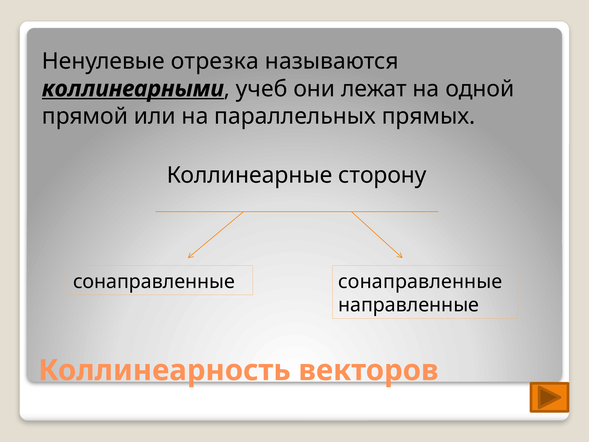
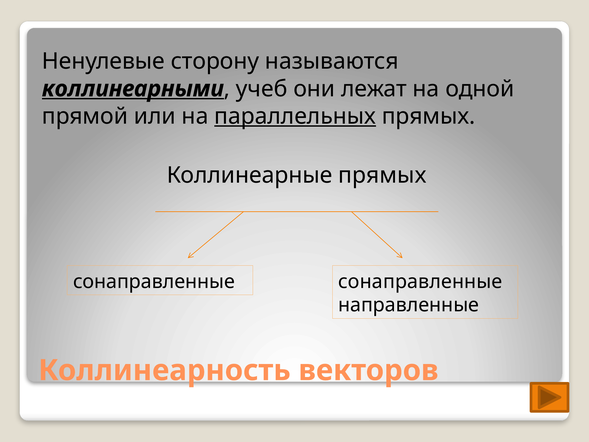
отрезка: отрезка -> сторону
параллельных underline: none -> present
Коллинеарные сторону: сторону -> прямых
